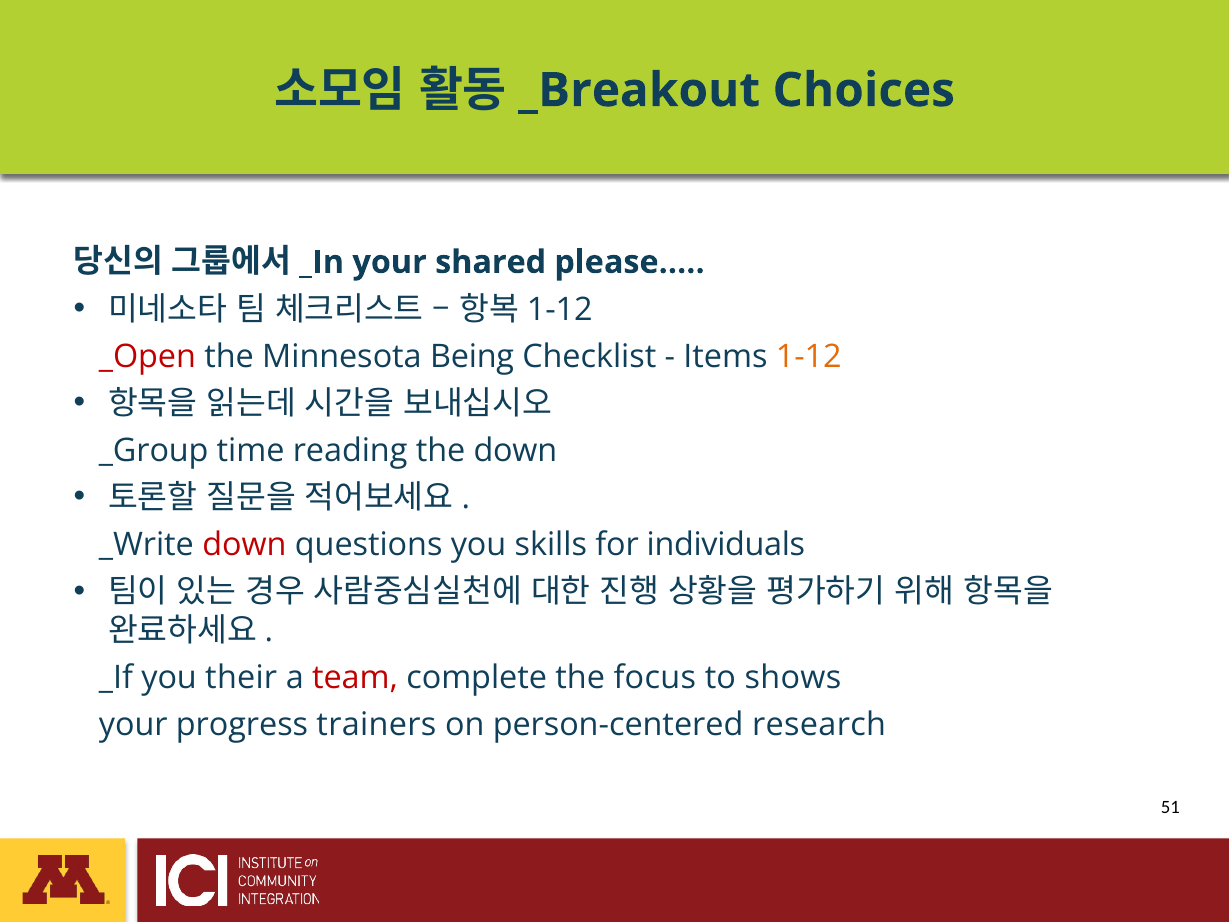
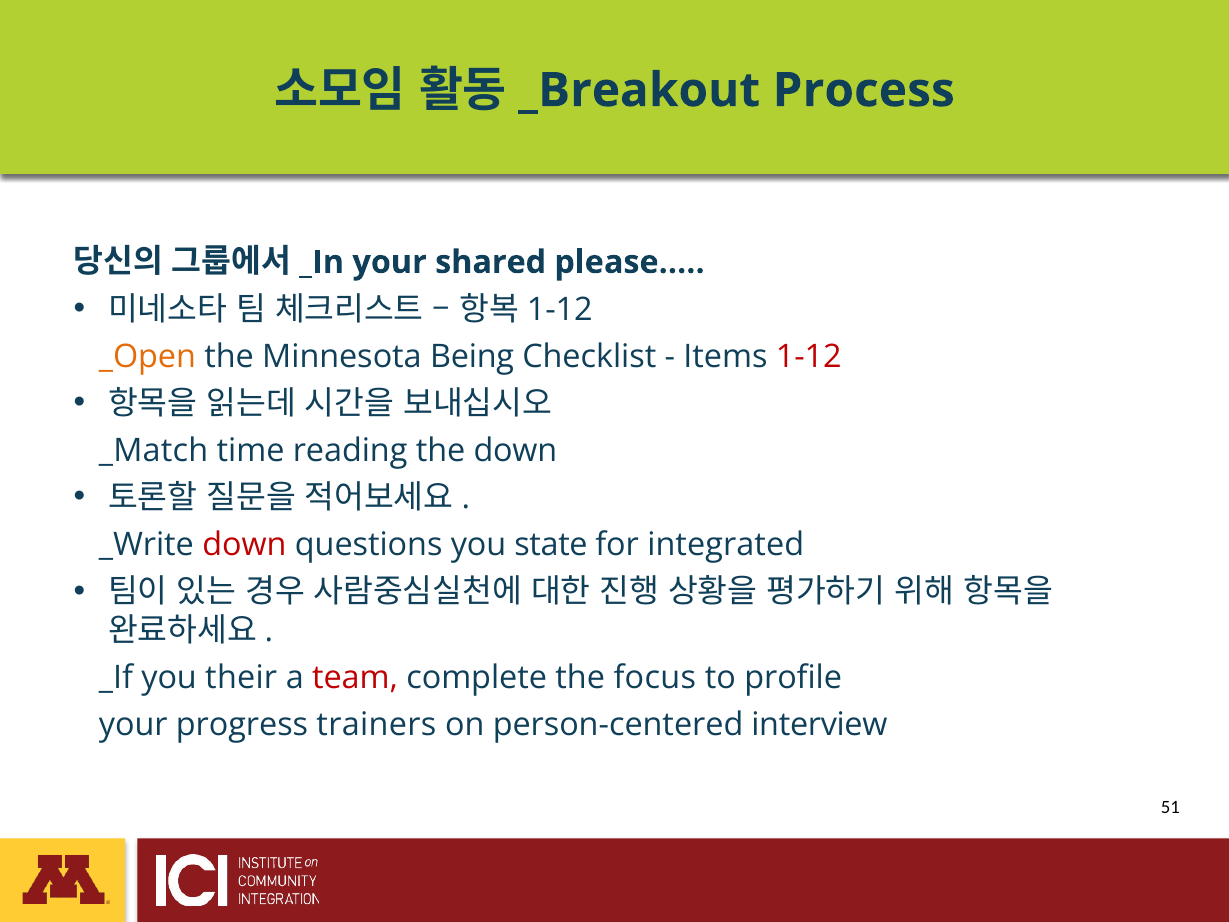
Choices: Choices -> Process
_Open colour: red -> orange
1-12 colour: orange -> red
_Group: _Group -> _Match
skills: skills -> state
individuals: individuals -> integrated
shows: shows -> profile
research: research -> interview
